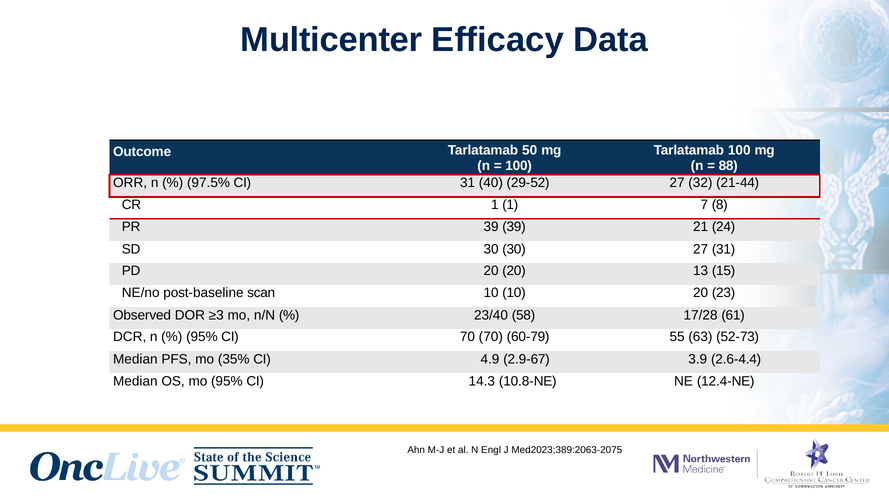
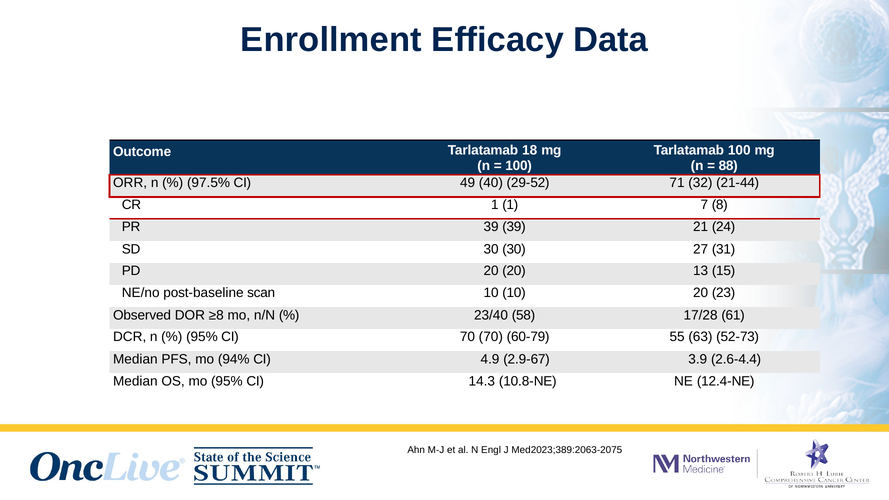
Multicenter: Multicenter -> Enrollment
50: 50 -> 18
CI 31: 31 -> 49
29-52 27: 27 -> 71
≥3: ≥3 -> ≥8
35%: 35% -> 94%
